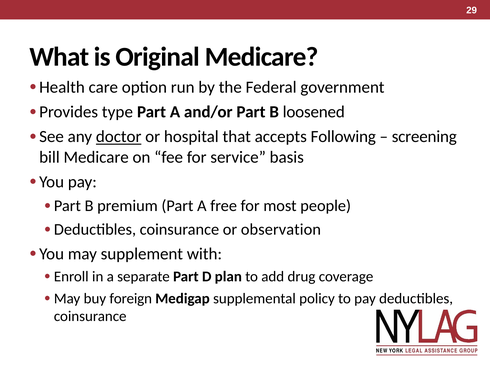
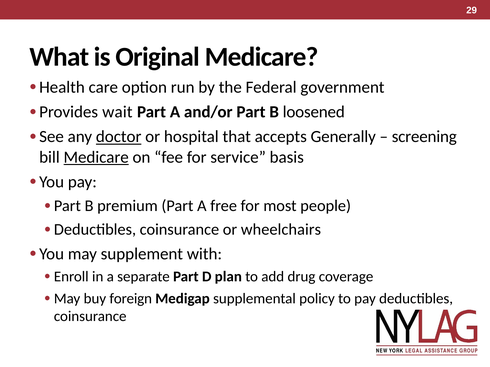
type: type -> wait
Following: Following -> Generally
Medicare at (96, 157) underline: none -> present
observation: observation -> wheelchairs
